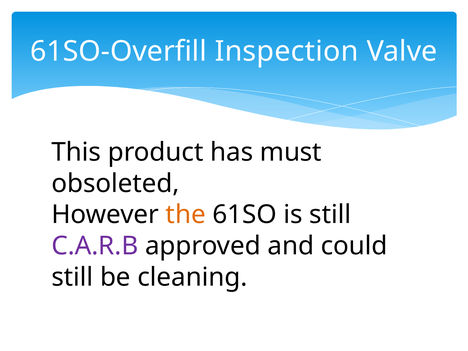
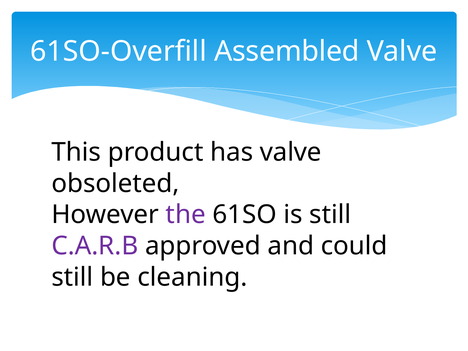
Inspection: Inspection -> Assembled
has must: must -> valve
the colour: orange -> purple
